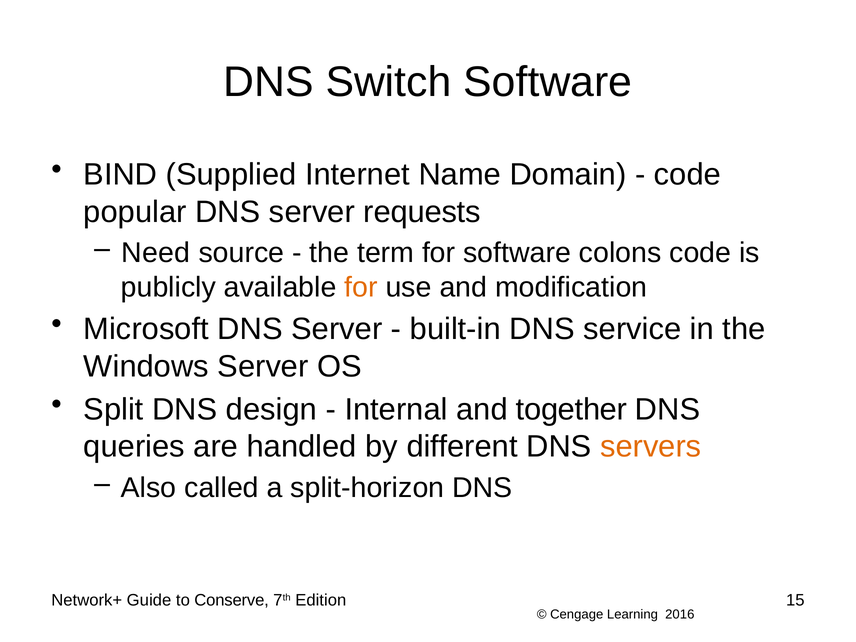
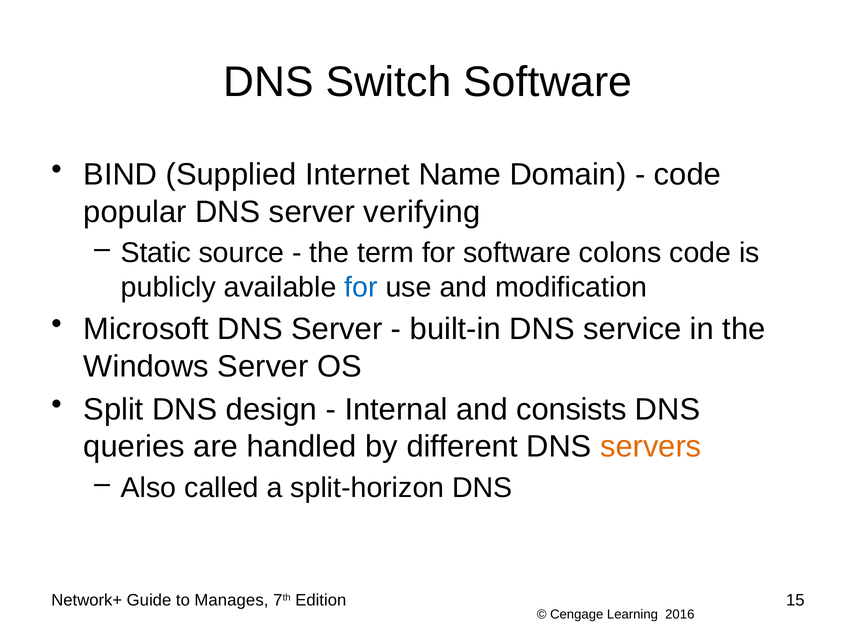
requests: requests -> verifying
Need: Need -> Static
for at (361, 287) colour: orange -> blue
together: together -> consists
Conserve: Conserve -> Manages
